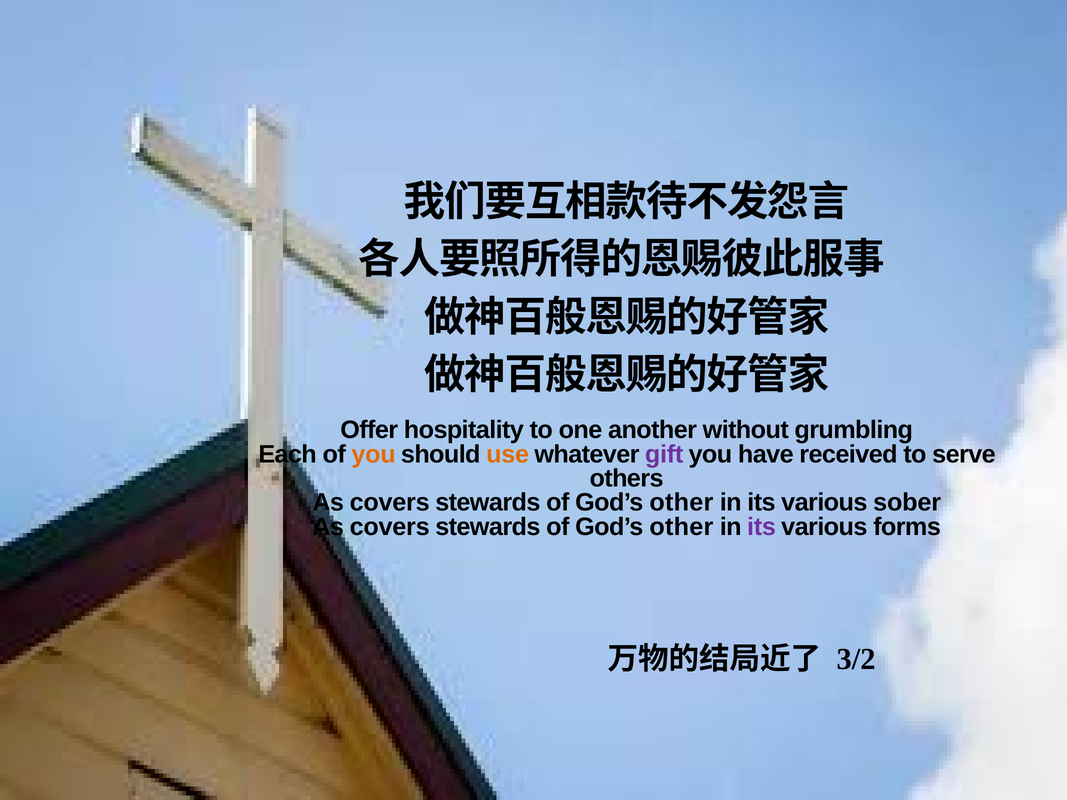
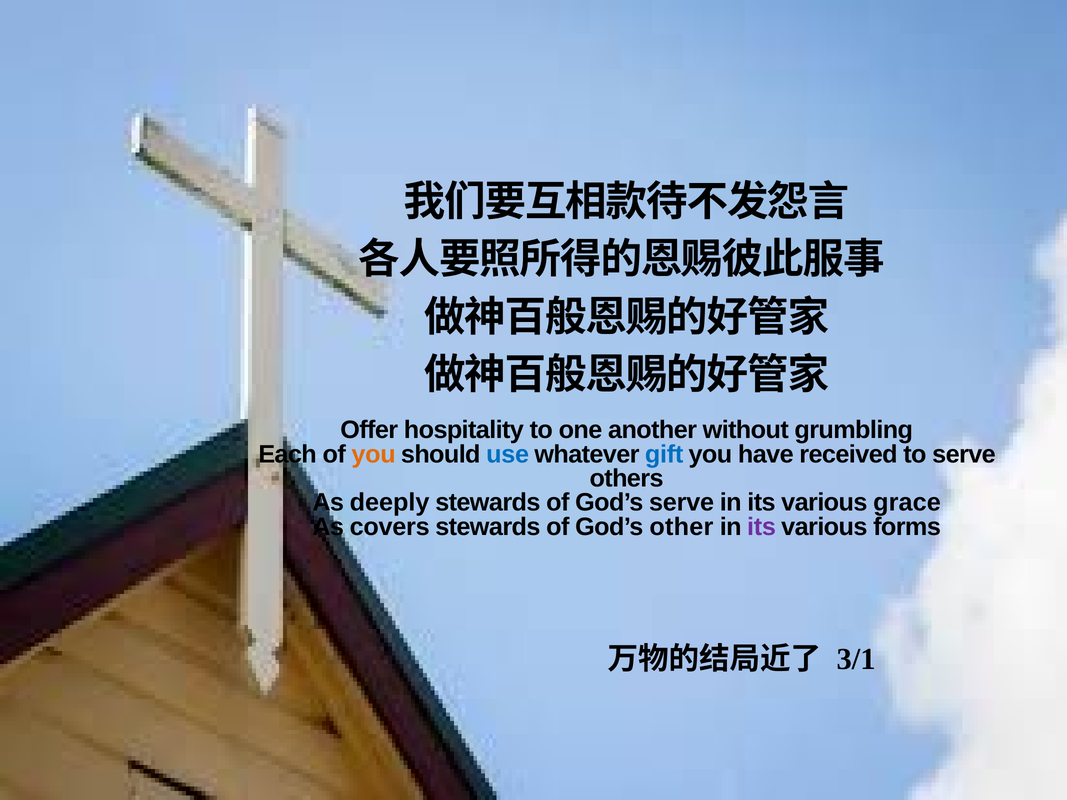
use colour: orange -> blue
gift colour: purple -> blue
covers at (390, 503): covers -> deeply
other at (681, 503): other -> serve
sober: sober -> grace
3/2: 3/2 -> 3/1
